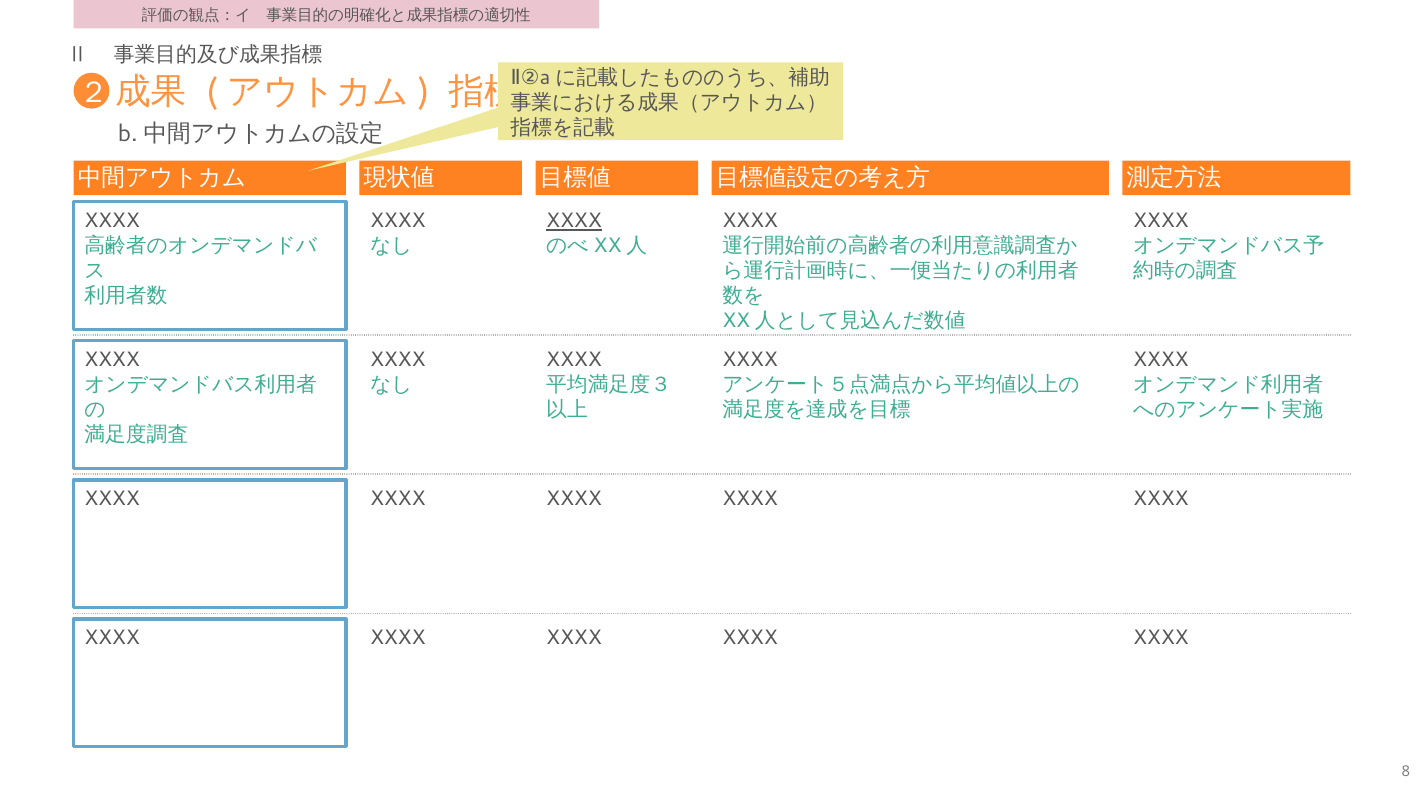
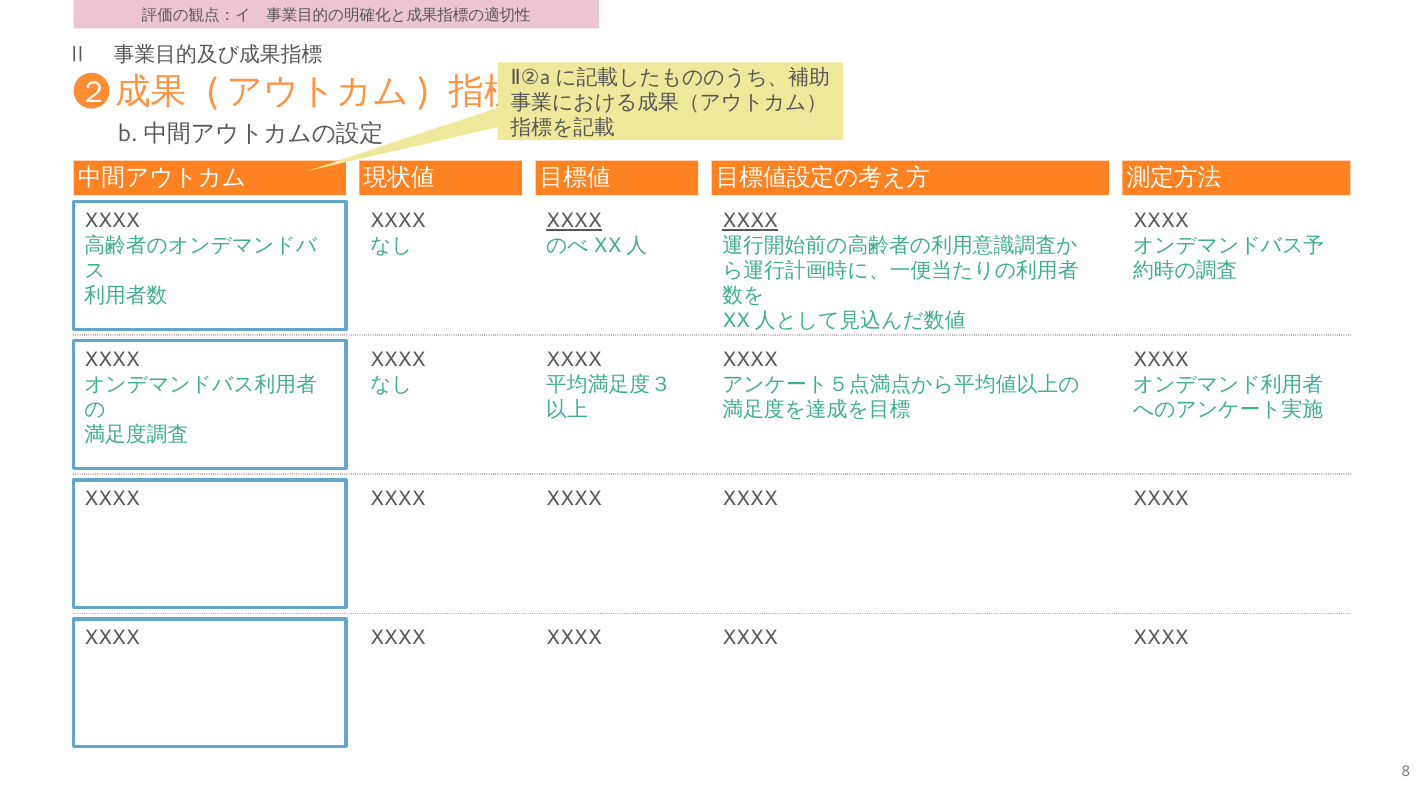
XXXX at (750, 221) underline: none -> present
